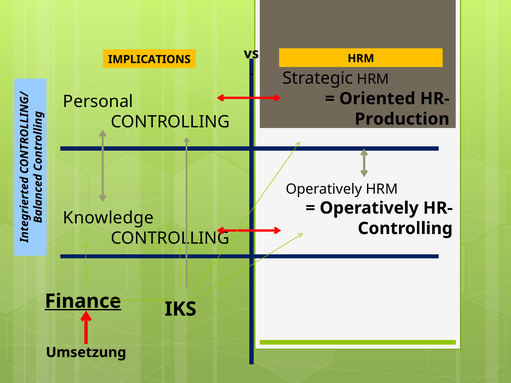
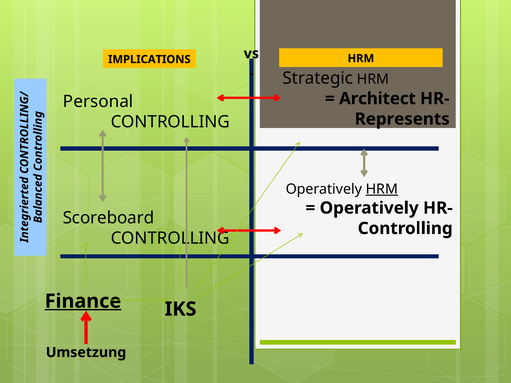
Oriented: Oriented -> Architect
Production: Production -> Represents
HRM at (382, 189) underline: none -> present
Knowledge: Knowledge -> Scoreboard
